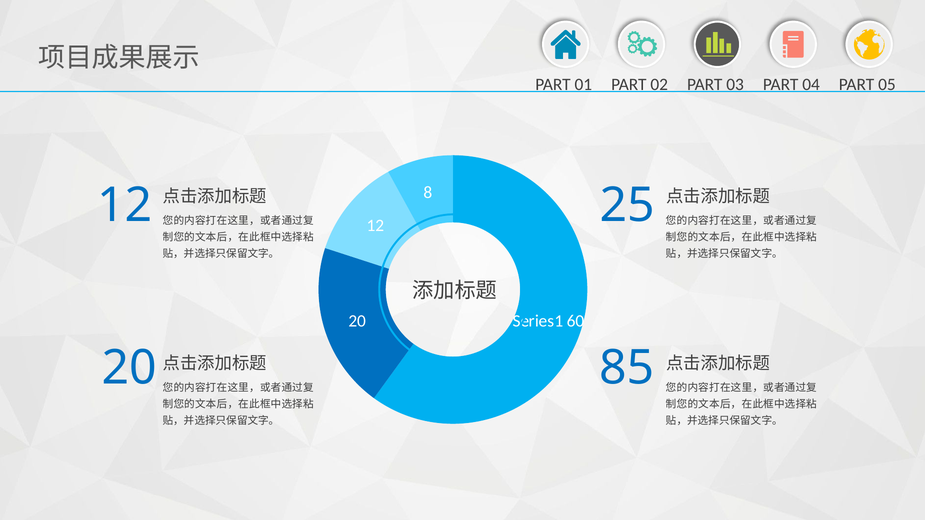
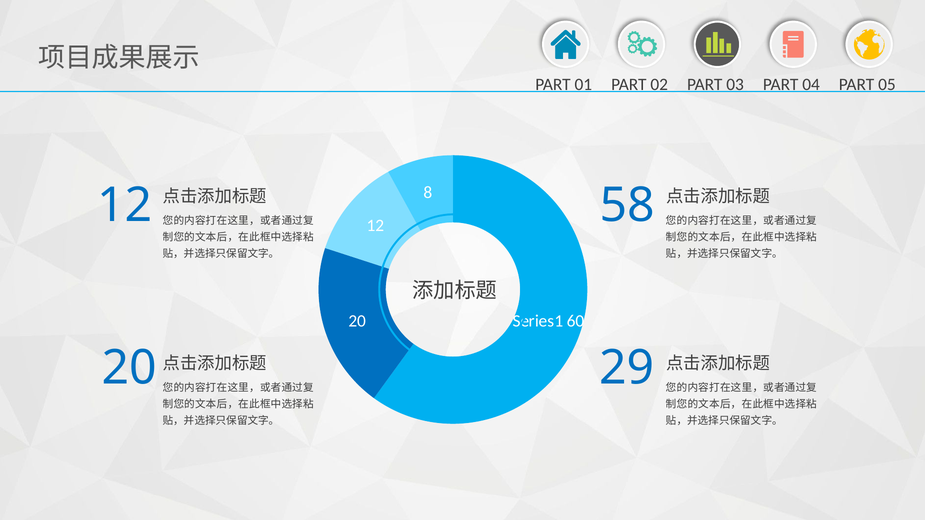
25: 25 -> 58
85: 85 -> 29
